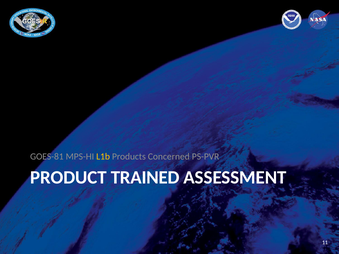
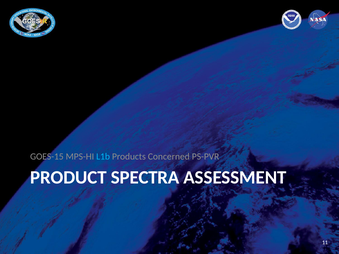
GOES-81: GOES-81 -> GOES-15
L1b colour: yellow -> light blue
TRAINED: TRAINED -> SPECTRA
